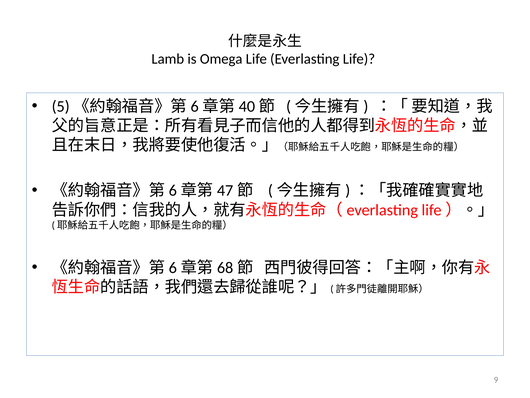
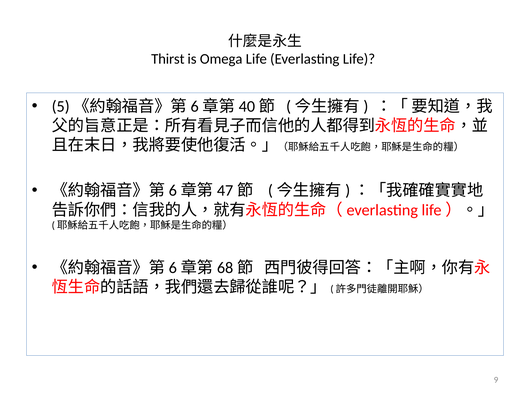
Lamb: Lamb -> Thirst
